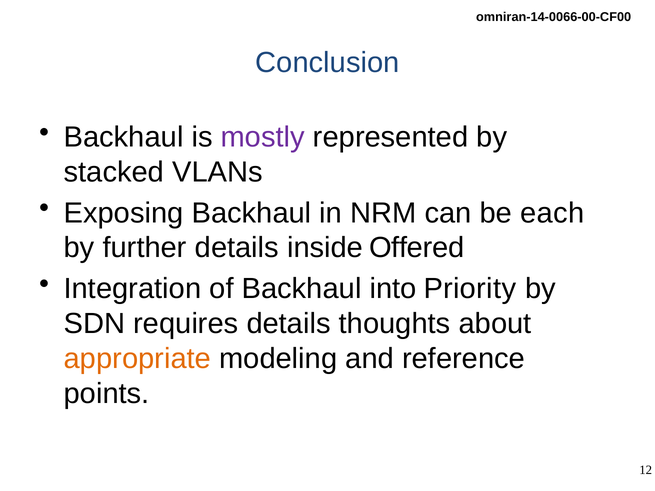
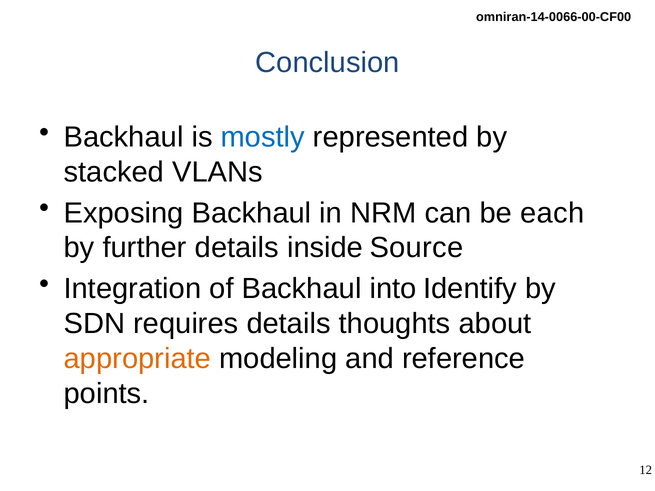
mostly colour: purple -> blue
Offered: Offered -> Source
Priority: Priority -> Identify
